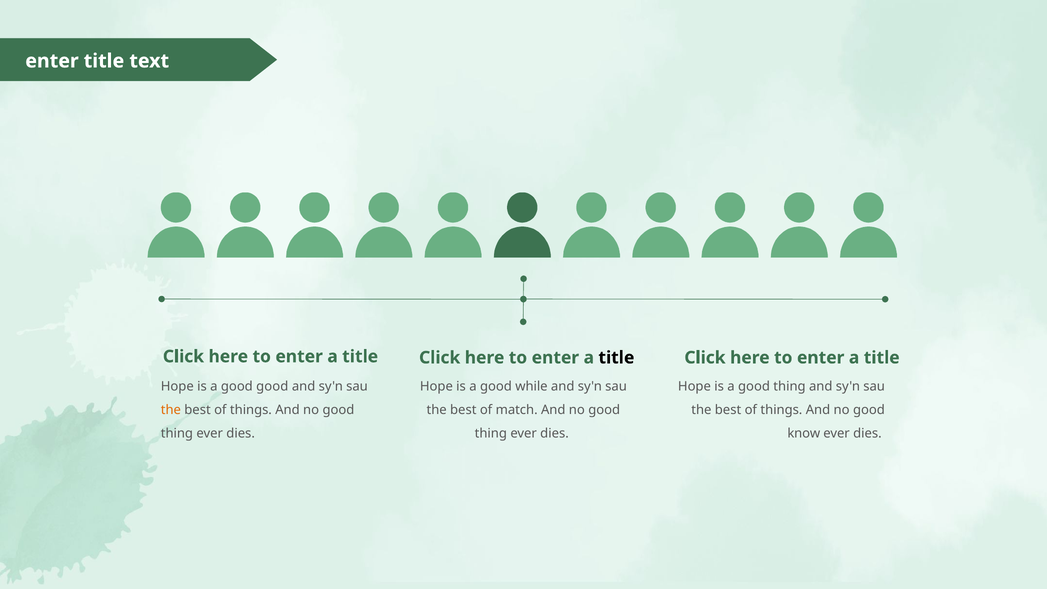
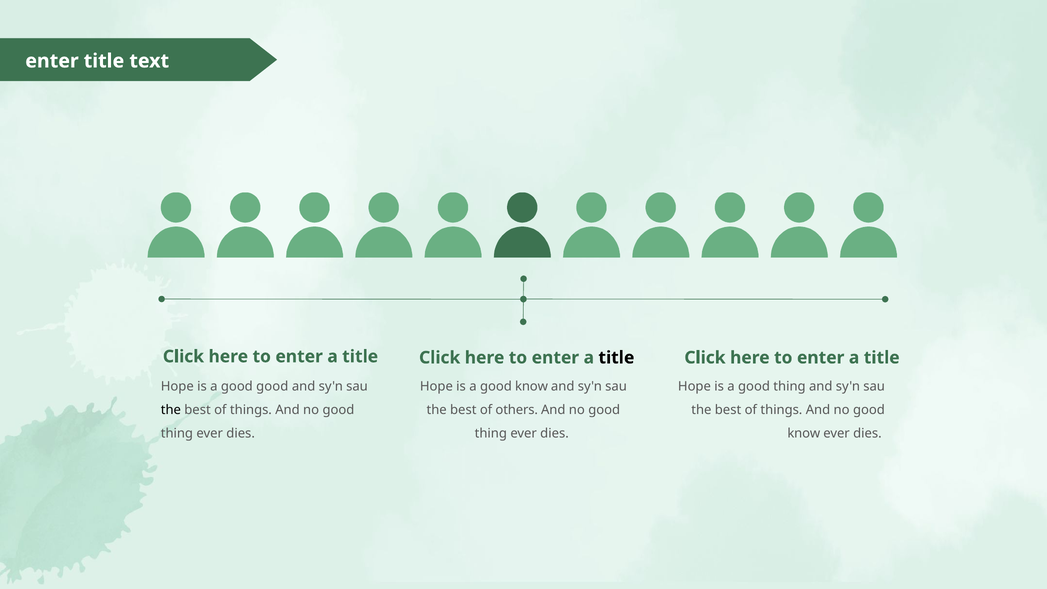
a good while: while -> know
the at (171, 410) colour: orange -> black
match: match -> others
